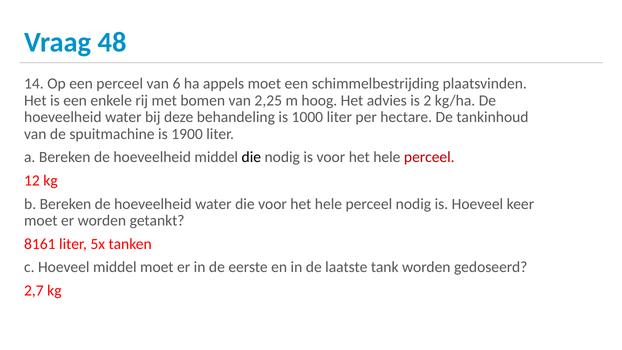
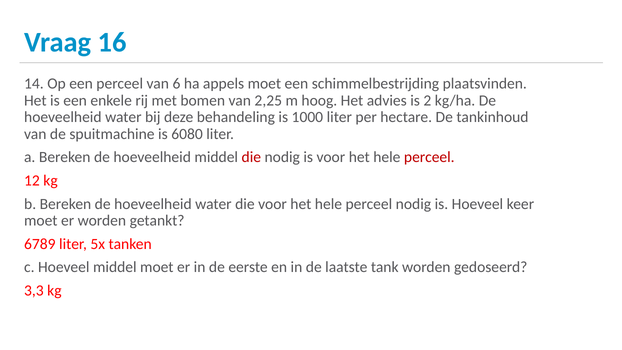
48: 48 -> 16
1900: 1900 -> 6080
die at (251, 157) colour: black -> red
8161: 8161 -> 6789
2,7: 2,7 -> 3,3
